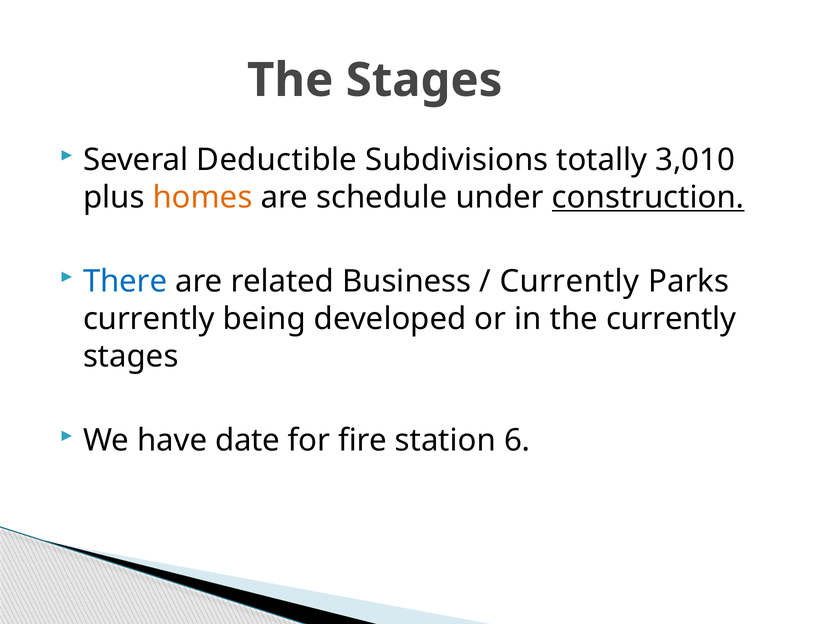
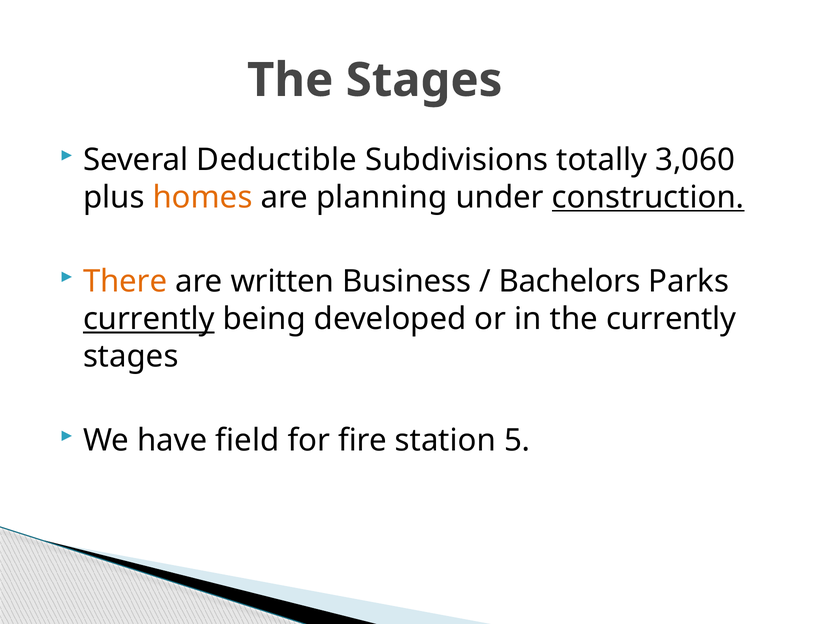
3,010: 3,010 -> 3,060
schedule: schedule -> planning
There colour: blue -> orange
related: related -> written
Currently at (569, 281): Currently -> Bachelors
currently at (149, 319) underline: none -> present
date: date -> field
6: 6 -> 5
